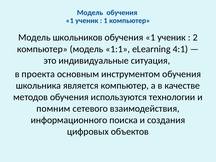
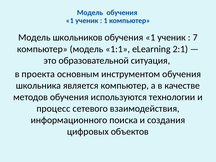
2: 2 -> 7
4:1: 4:1 -> 2:1
индивидуальные: индивидуальные -> образовательной
помним: помним -> процесс
